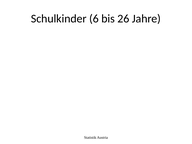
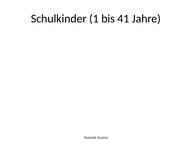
6: 6 -> 1
26: 26 -> 41
